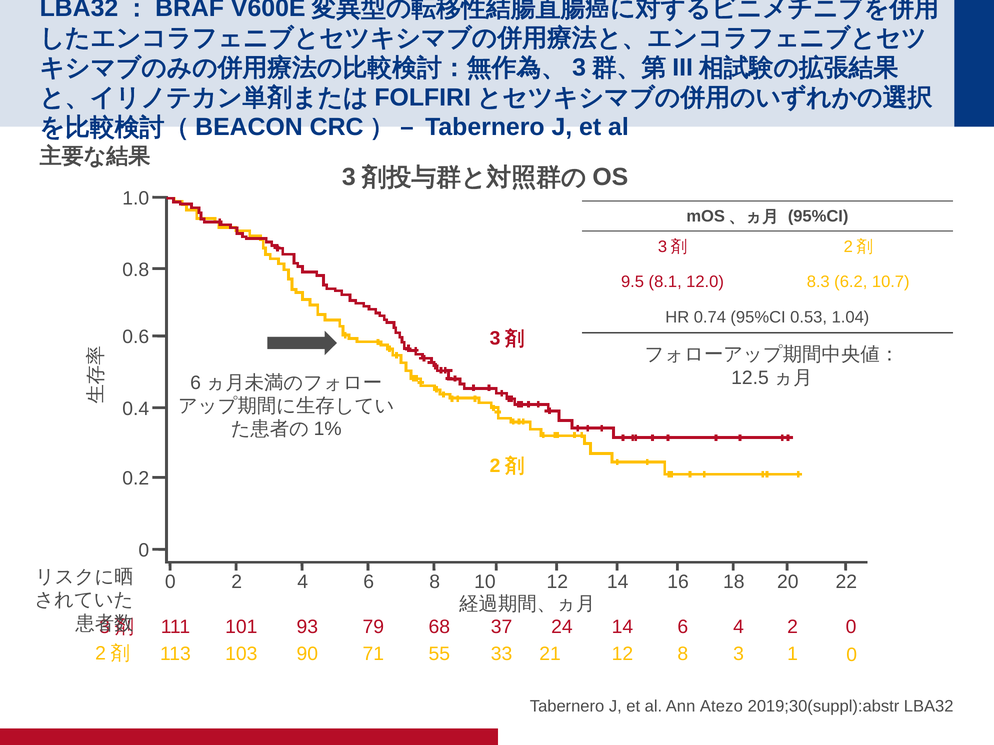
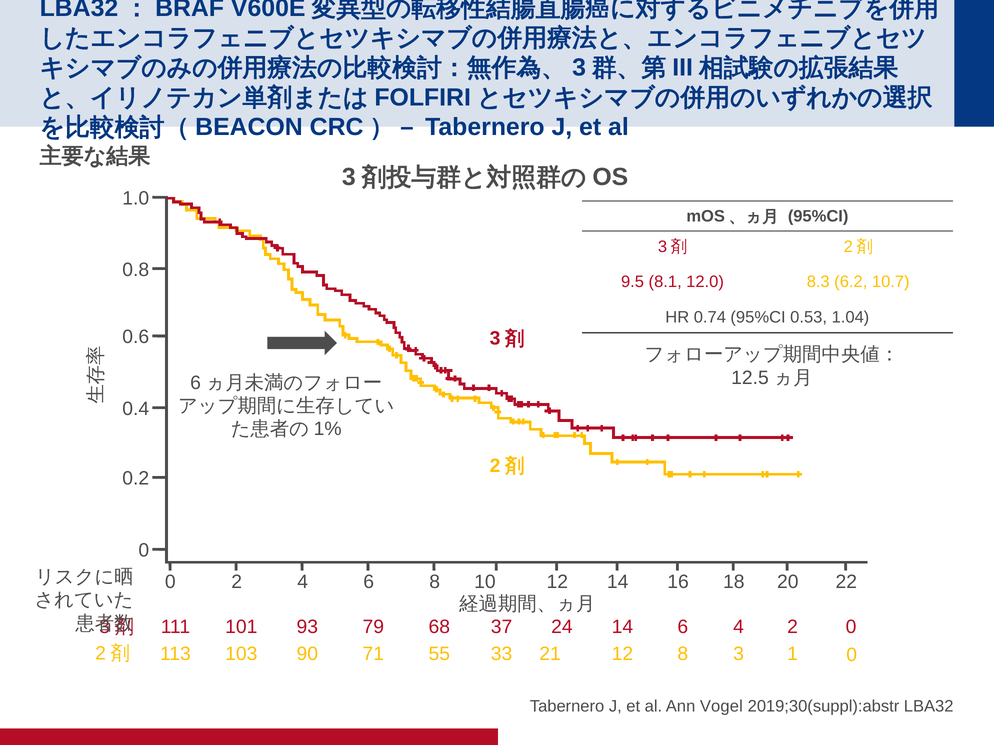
Atezo: Atezo -> Vogel
